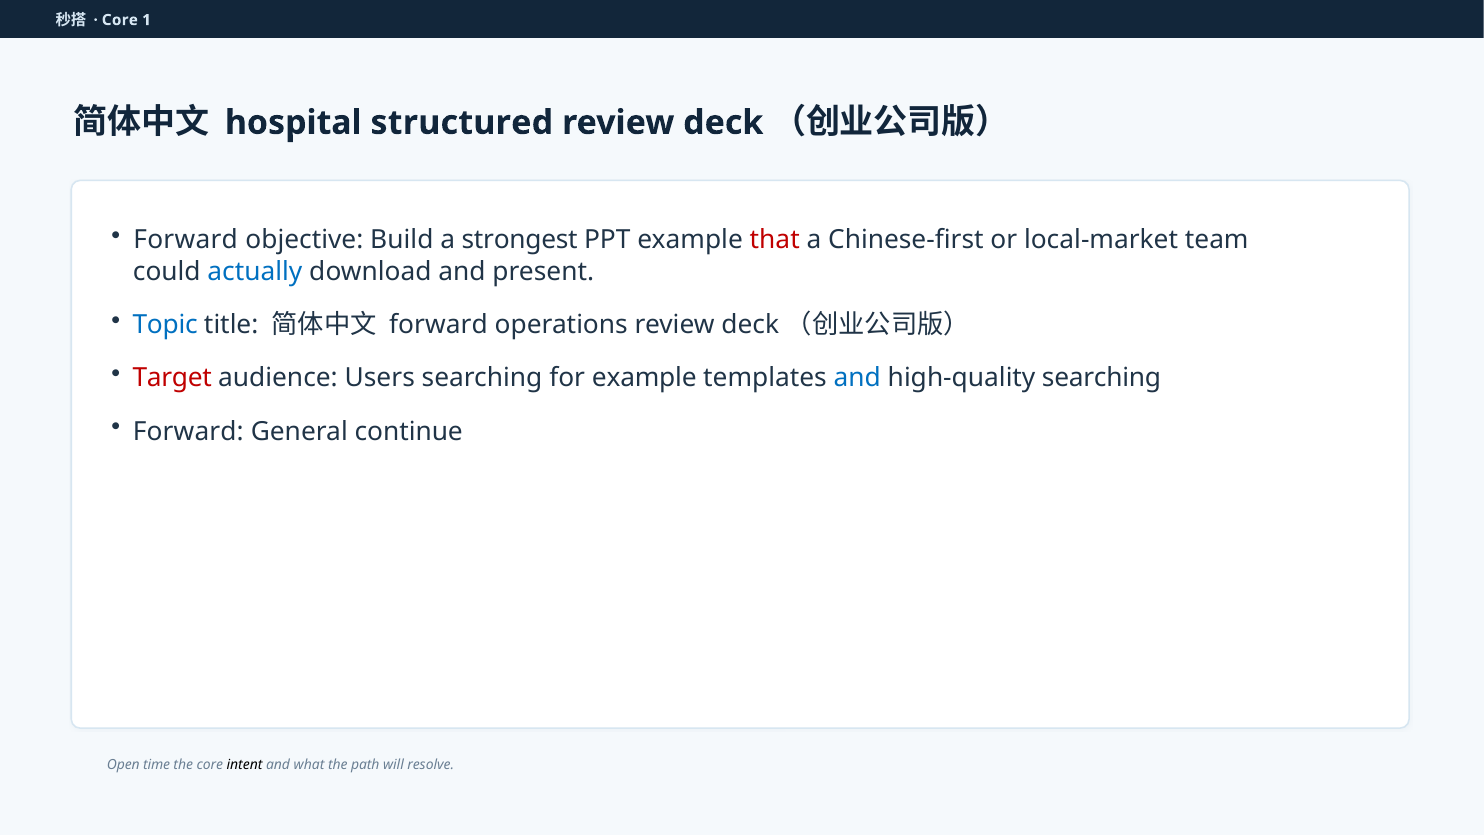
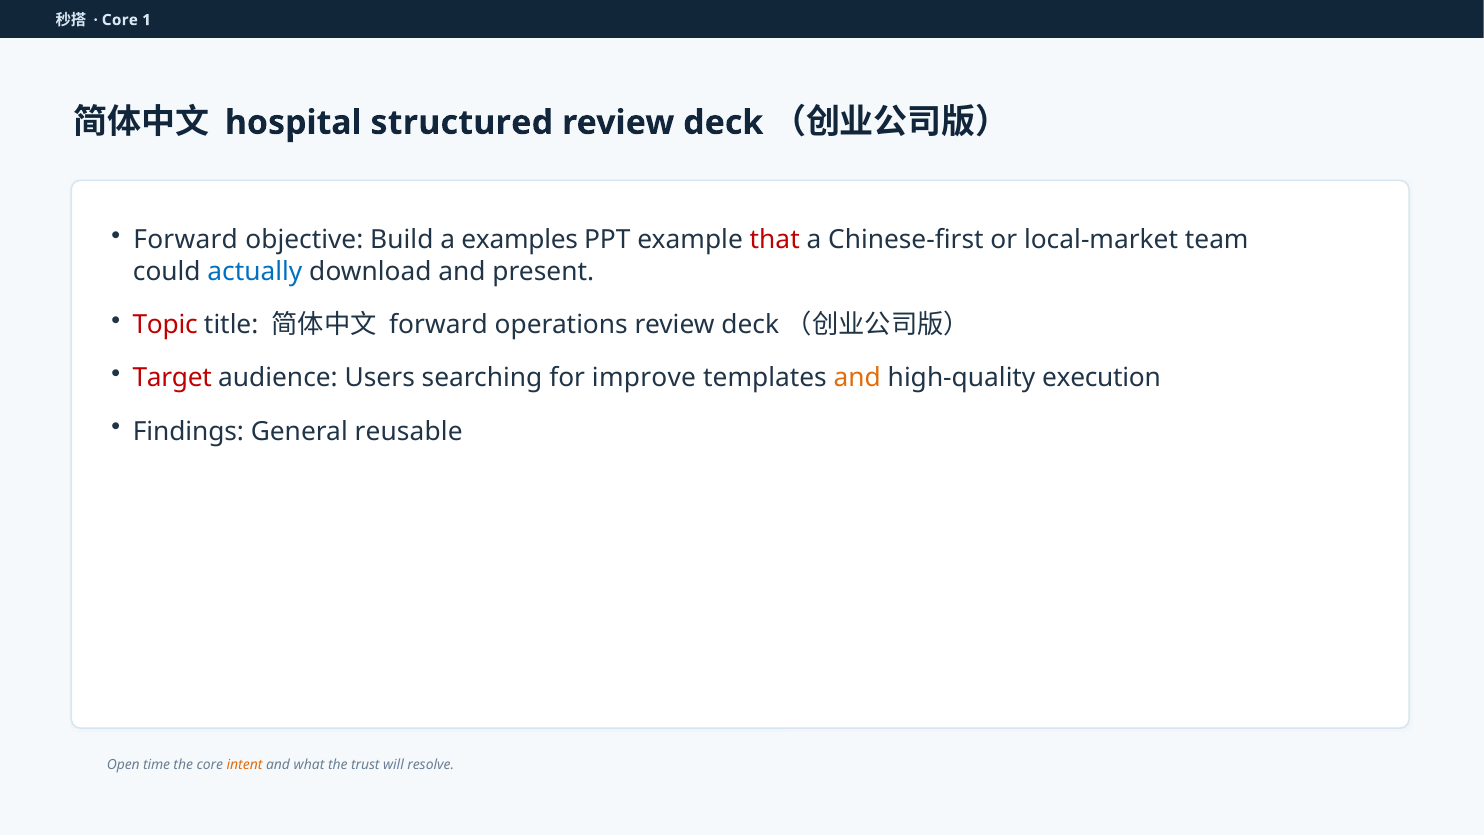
strongest: strongest -> examples
Topic colour: blue -> red
for example: example -> improve
and at (857, 378) colour: blue -> orange
high-quality searching: searching -> execution
Forward at (188, 431): Forward -> Findings
continue: continue -> reusable
intent colour: black -> orange
path: path -> trust
